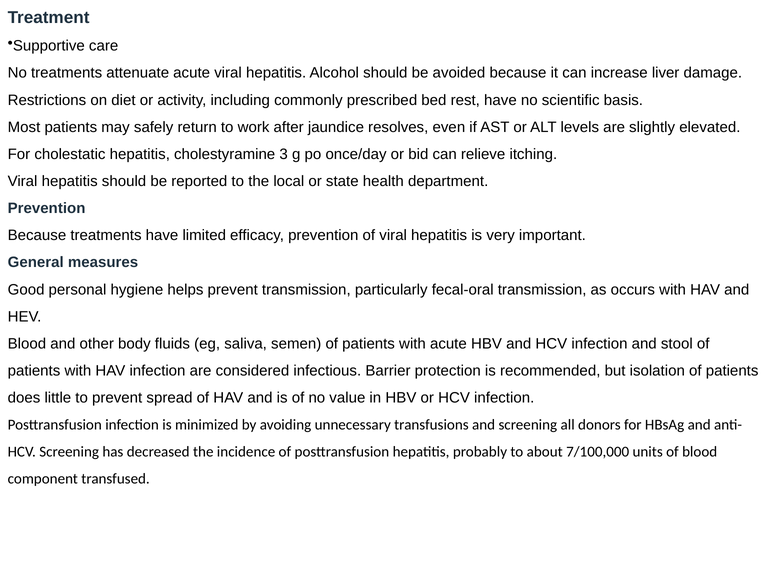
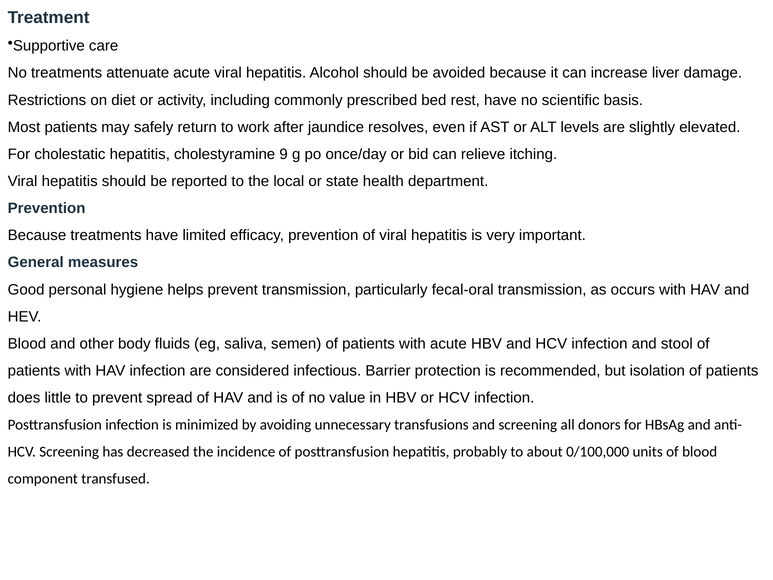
3: 3 -> 9
7/100,000: 7/100,000 -> 0/100,000
